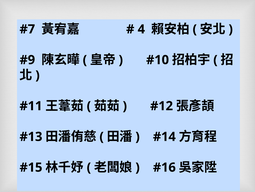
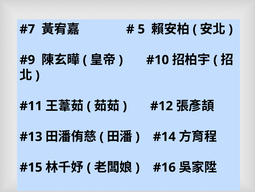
4: 4 -> 5
